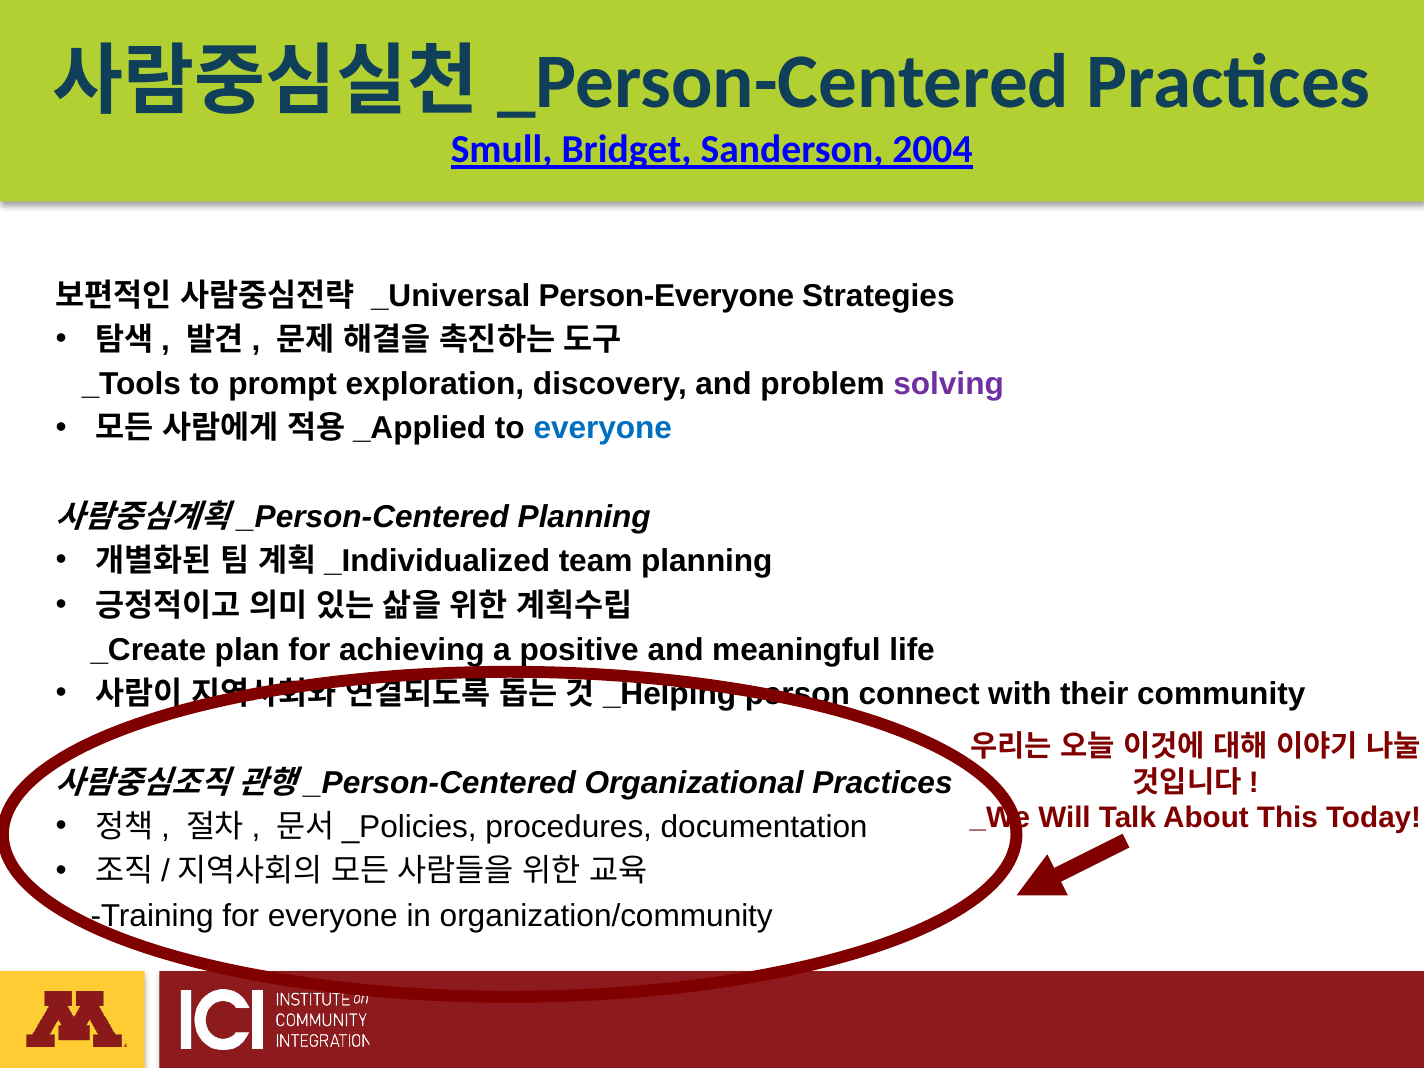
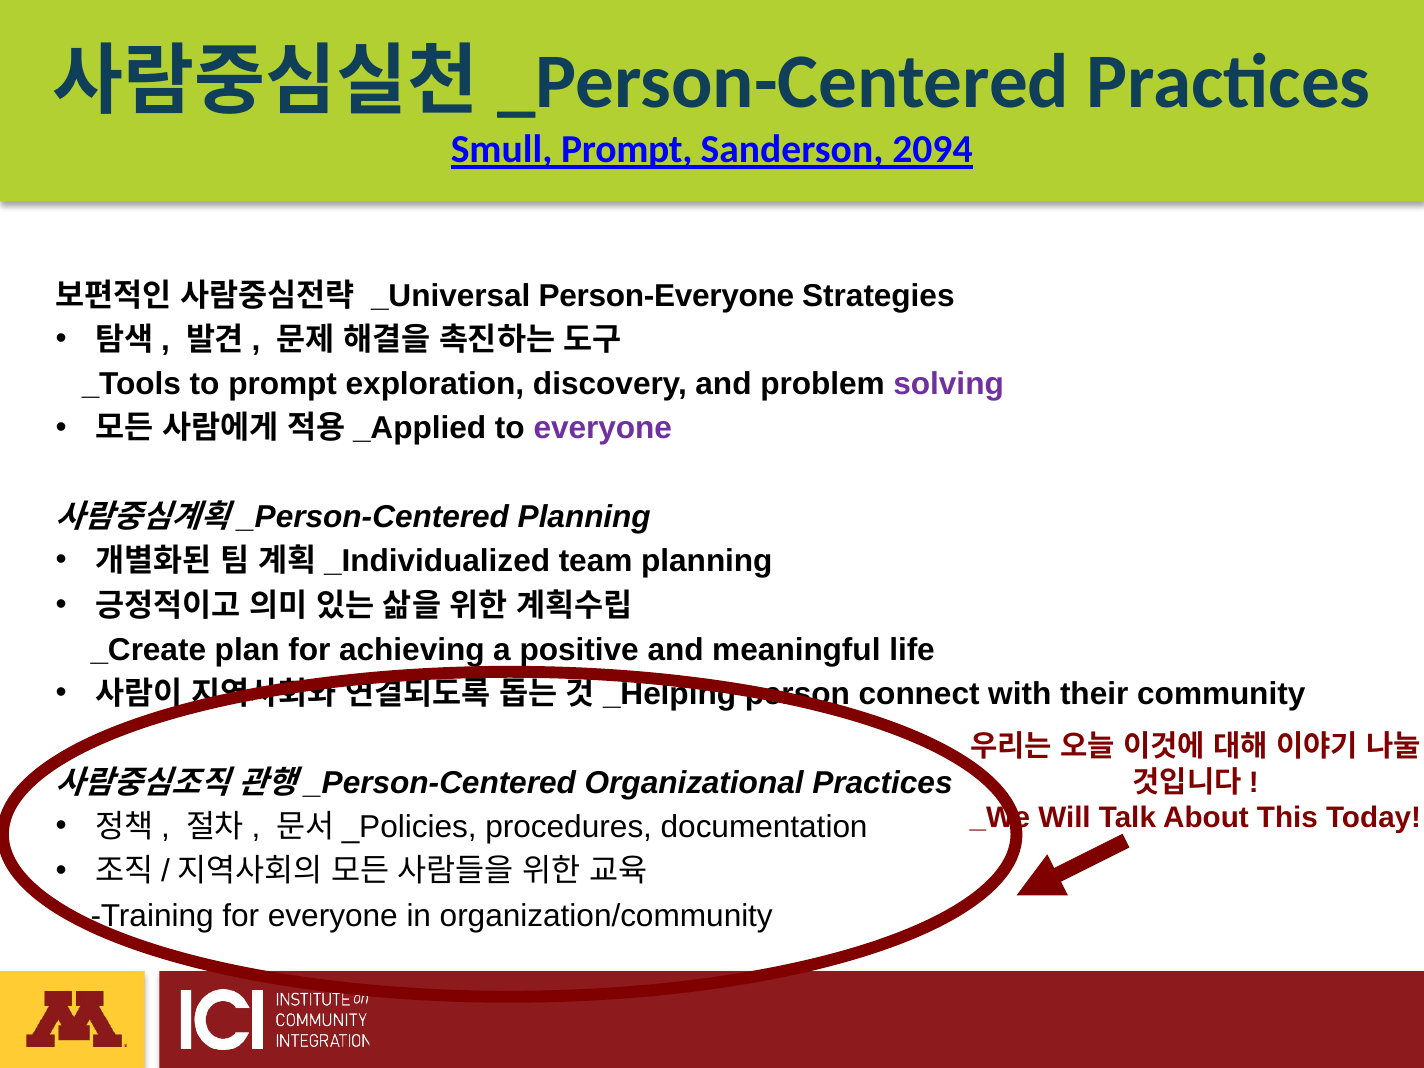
Smull Bridget: Bridget -> Prompt
2004: 2004 -> 2094
everyone at (603, 429) colour: blue -> purple
